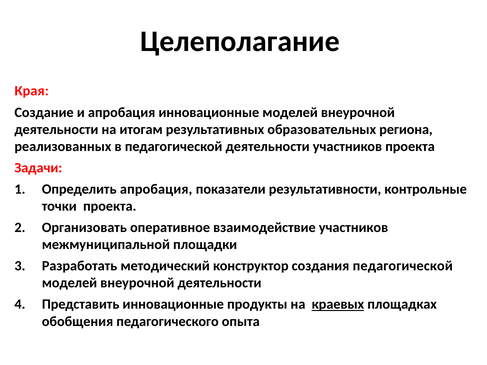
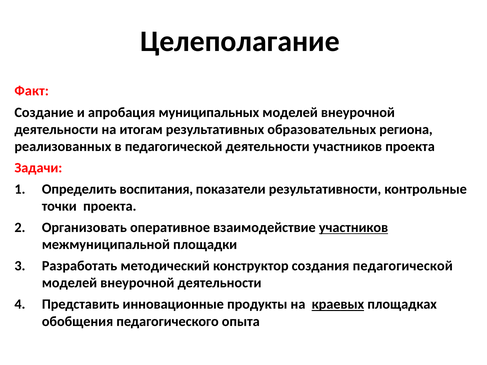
Края: Края -> Факт
апробация инновационные: инновационные -> муниципальных
Определить апробация: апробация -> воспитания
участников at (353, 228) underline: none -> present
